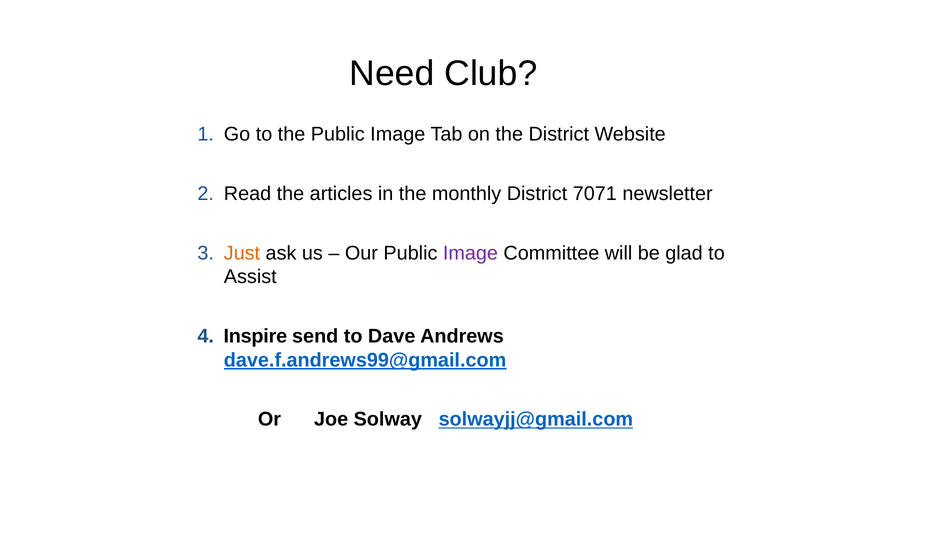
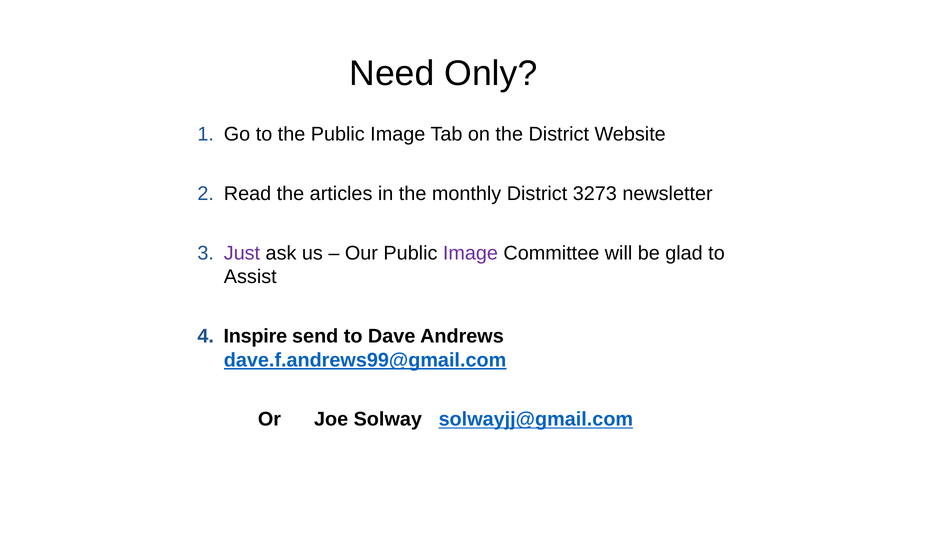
Club: Club -> Only
7071: 7071 -> 3273
Just colour: orange -> purple
